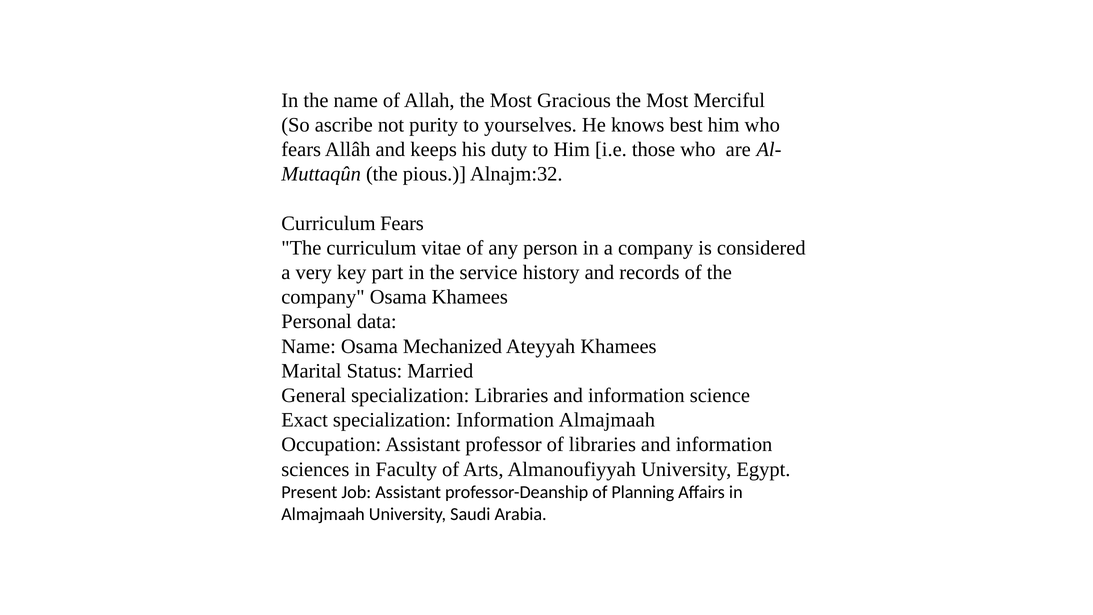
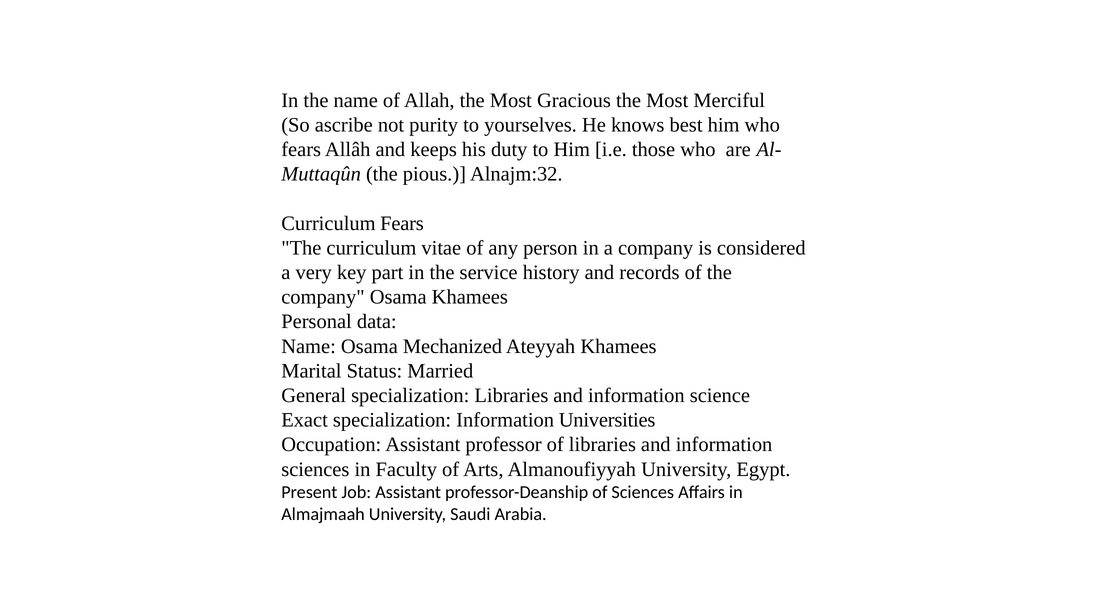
Information Almajmaah: Almajmaah -> Universities
of Planning: Planning -> Sciences
